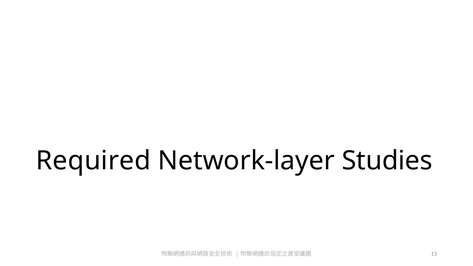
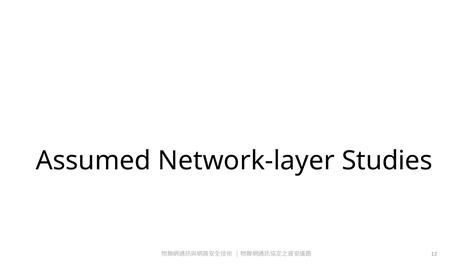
Required: Required -> Assumed
